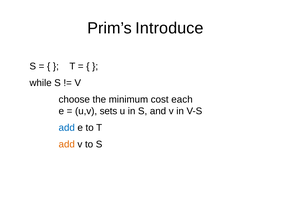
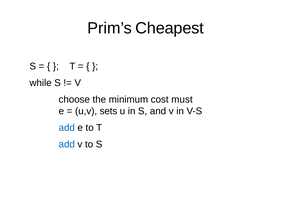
Introduce: Introduce -> Cheapest
each: each -> must
add at (67, 144) colour: orange -> blue
